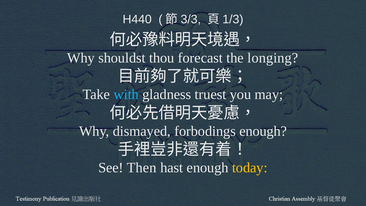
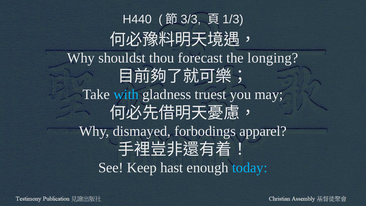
forbodings enough: enough -> apparel
Then: Then -> Keep
today colour: yellow -> light blue
